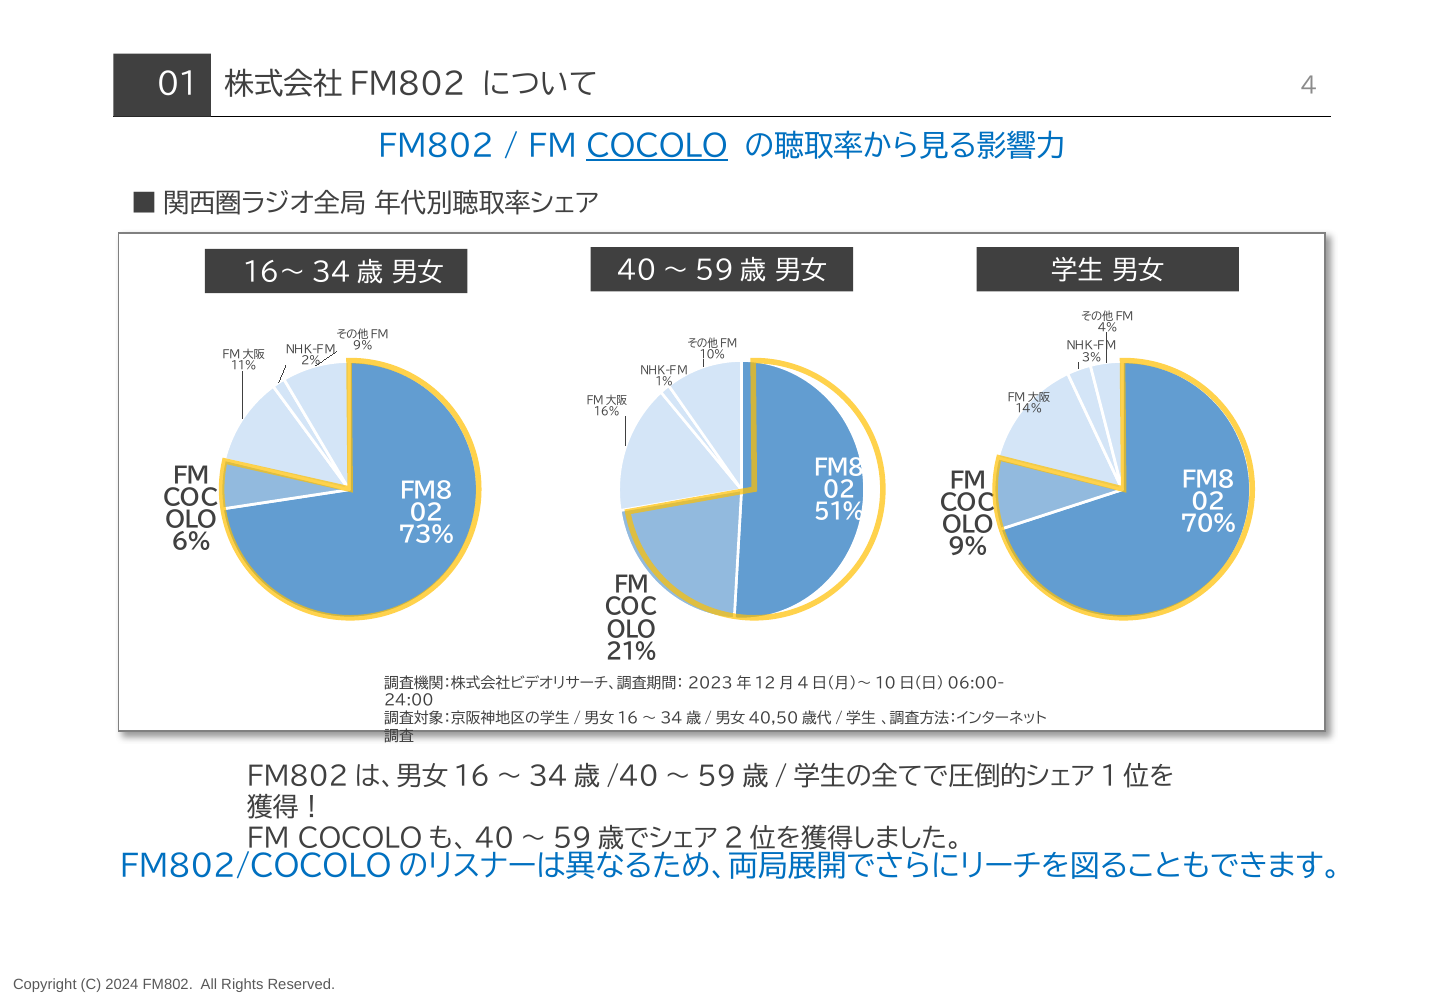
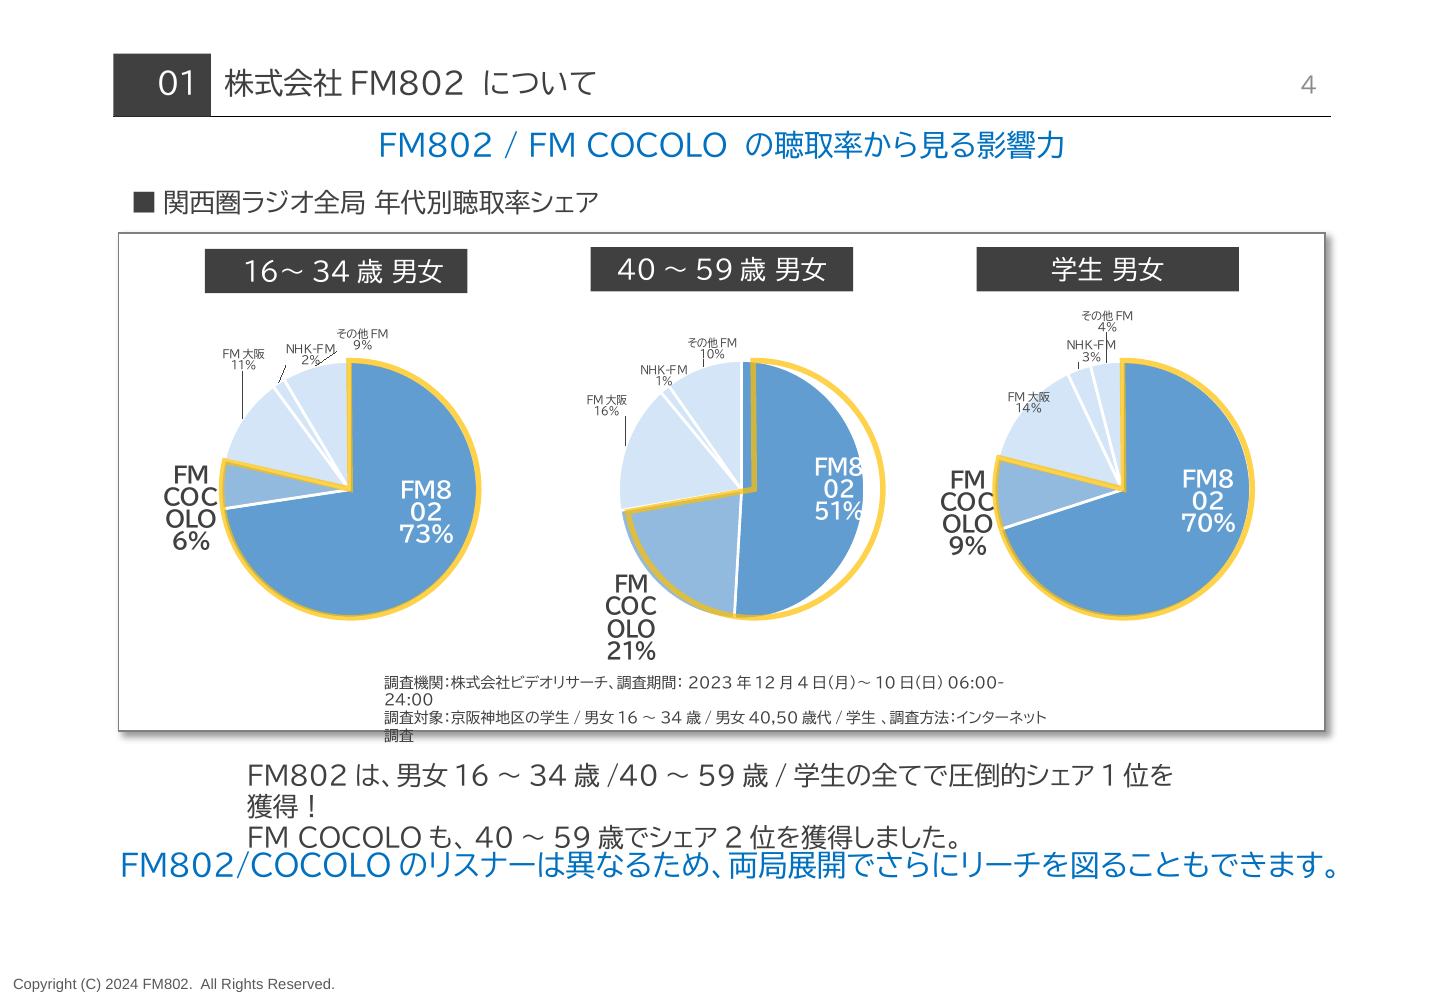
COCOLO underline: present -> none
